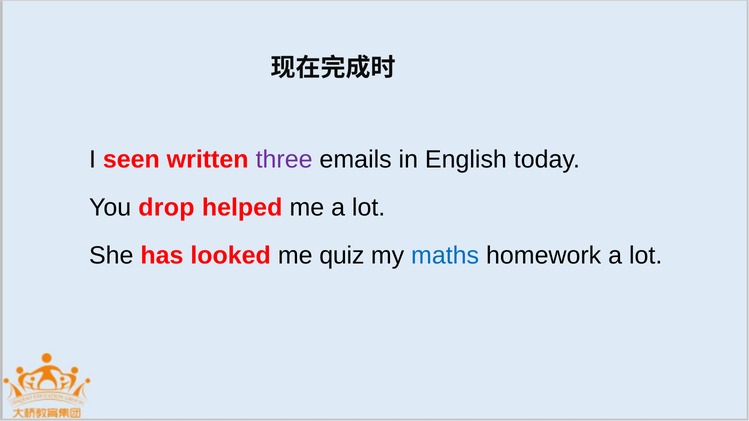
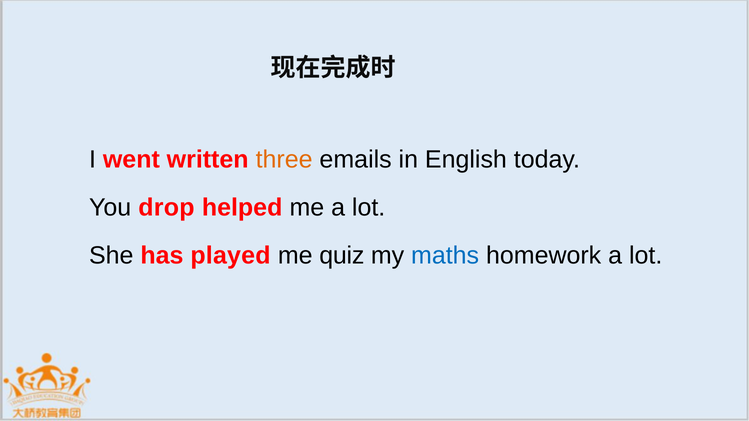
seen: seen -> went
three colour: purple -> orange
looked: looked -> played
